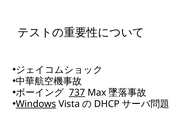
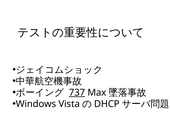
Windows underline: present -> none
